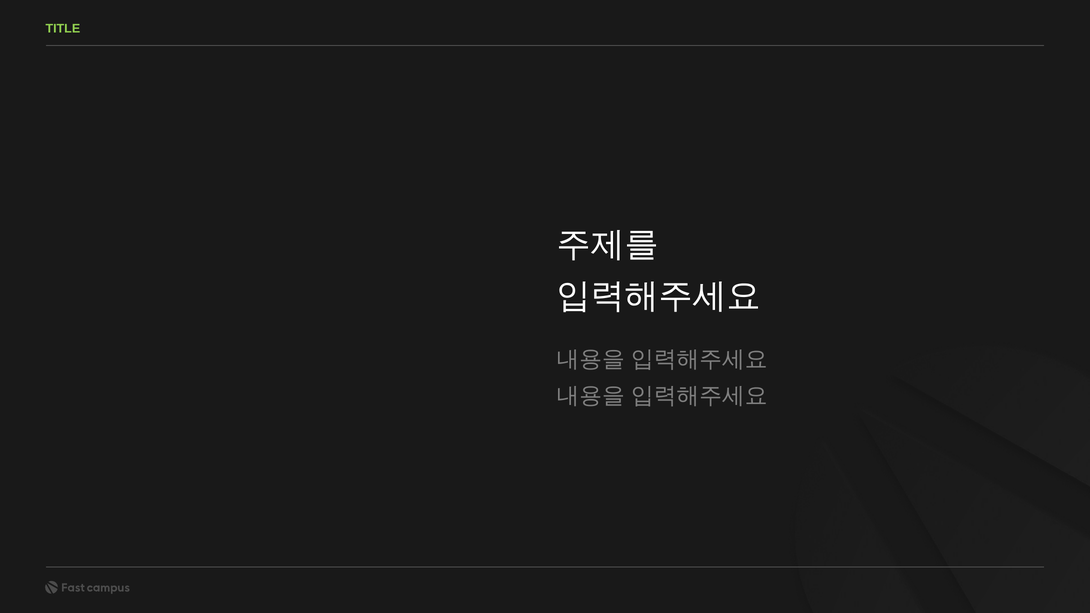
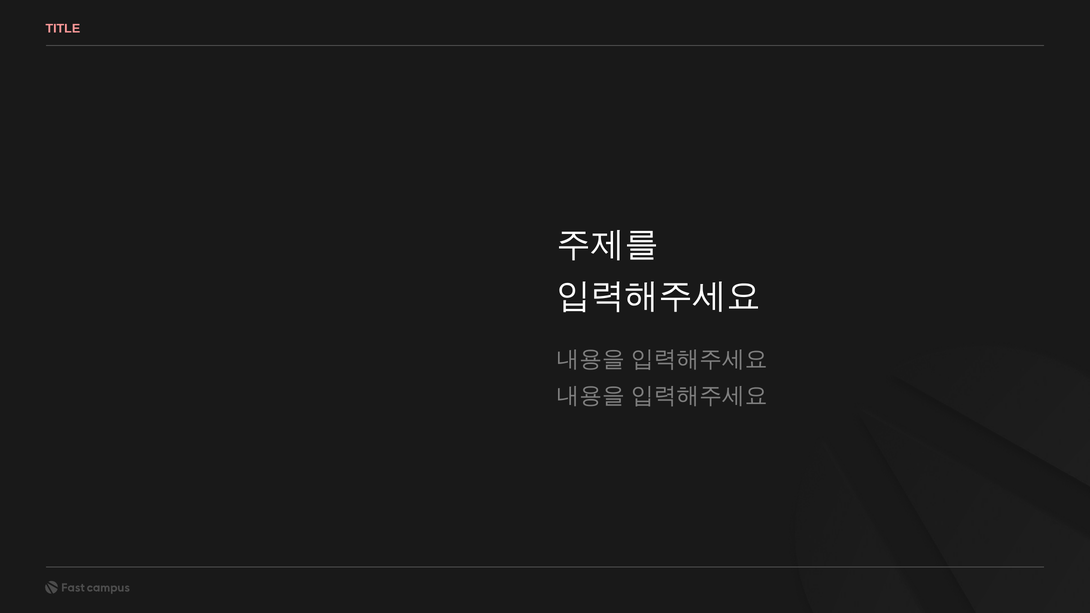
TITLE colour: light green -> pink
